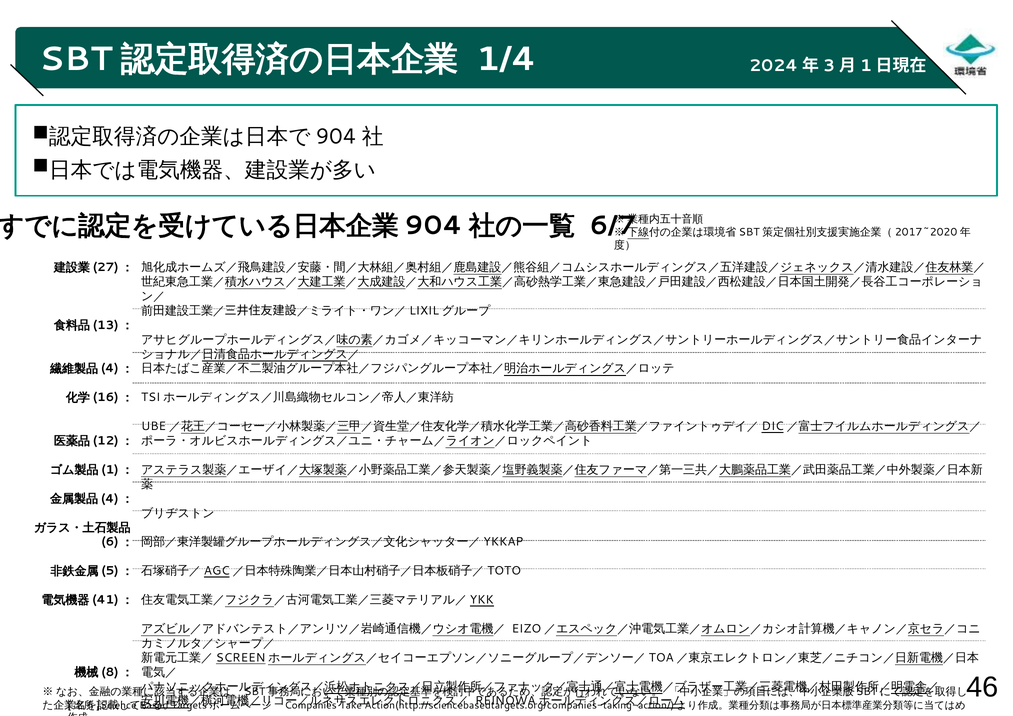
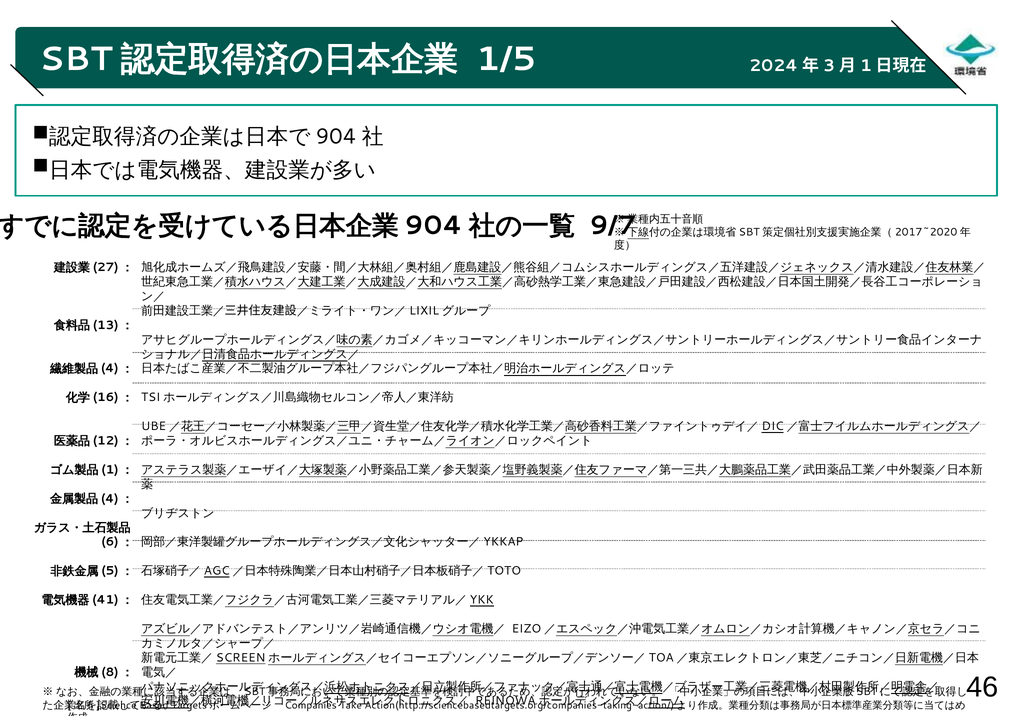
1/4: 1/4 -> 1/5
6/7: 6/7 -> 9/7
